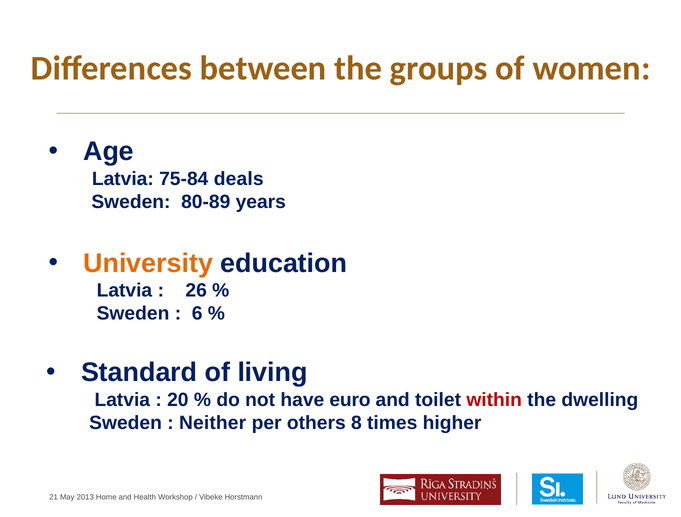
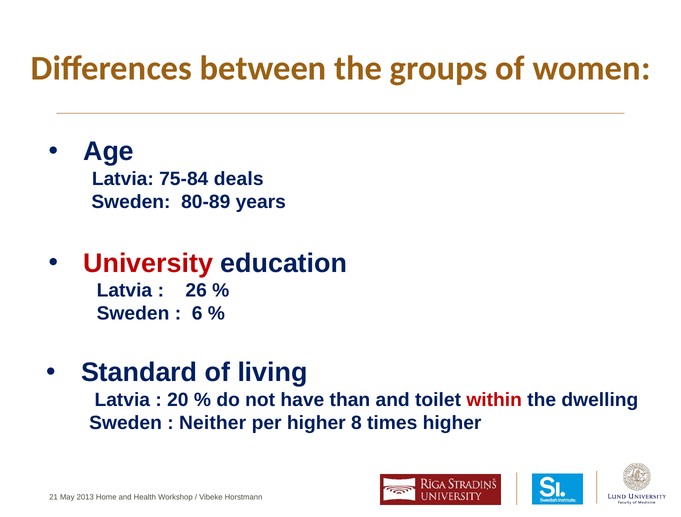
University colour: orange -> red
euro: euro -> than
per others: others -> higher
